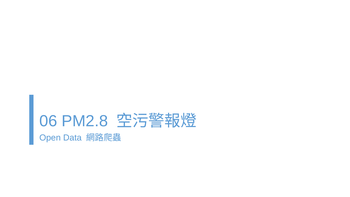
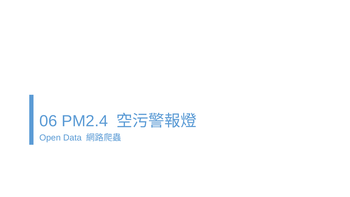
PM2.8: PM2.8 -> PM2.4
